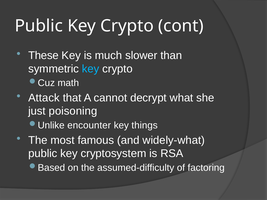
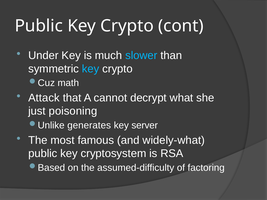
These: These -> Under
slower colour: white -> light blue
encounter: encounter -> generates
things: things -> server
